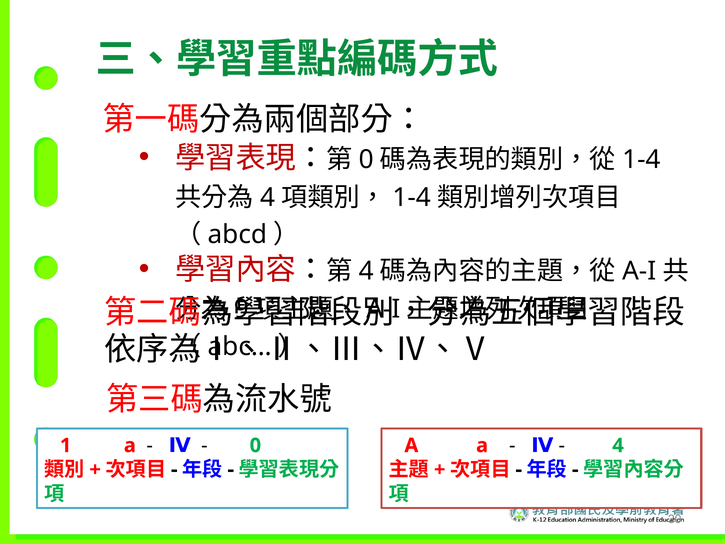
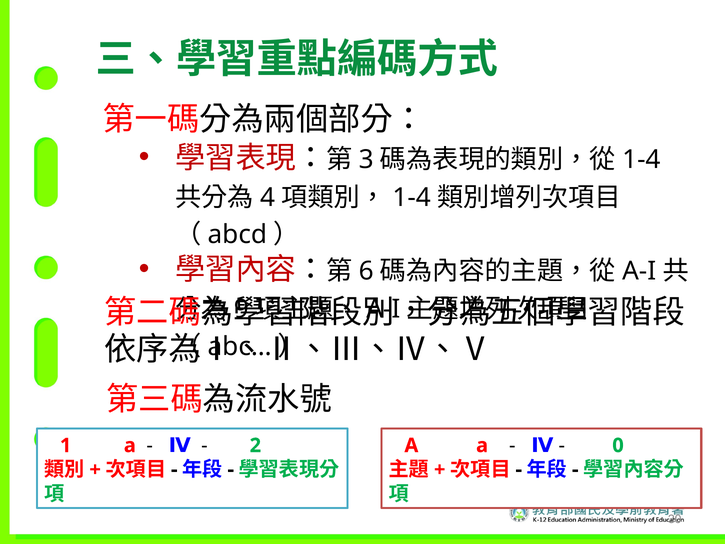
0 at (366, 159): 0 -> 3
4 at (366, 271): 4 -> 6
0 at (255, 445): 0 -> 2
4 at (618, 445): 4 -> 0
